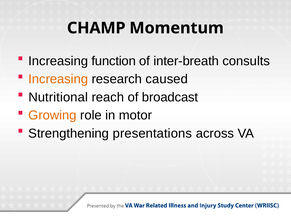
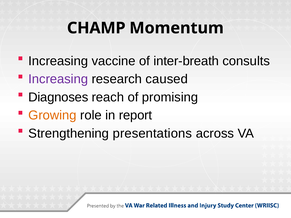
function: function -> vaccine
Increasing at (58, 79) colour: orange -> purple
Nutritional: Nutritional -> Diagnoses
broadcast: broadcast -> promising
motor: motor -> report
